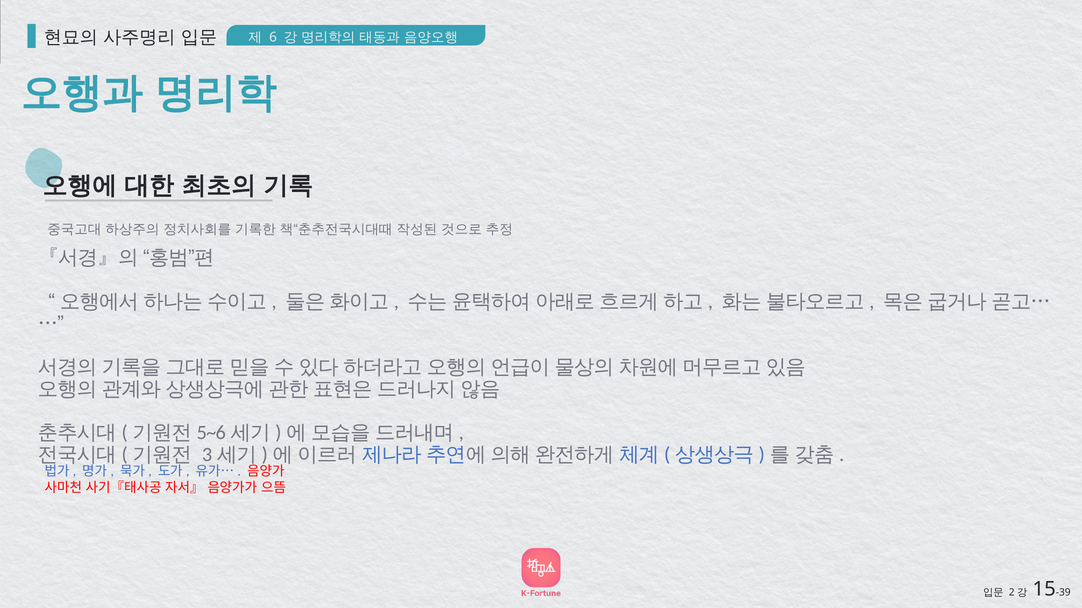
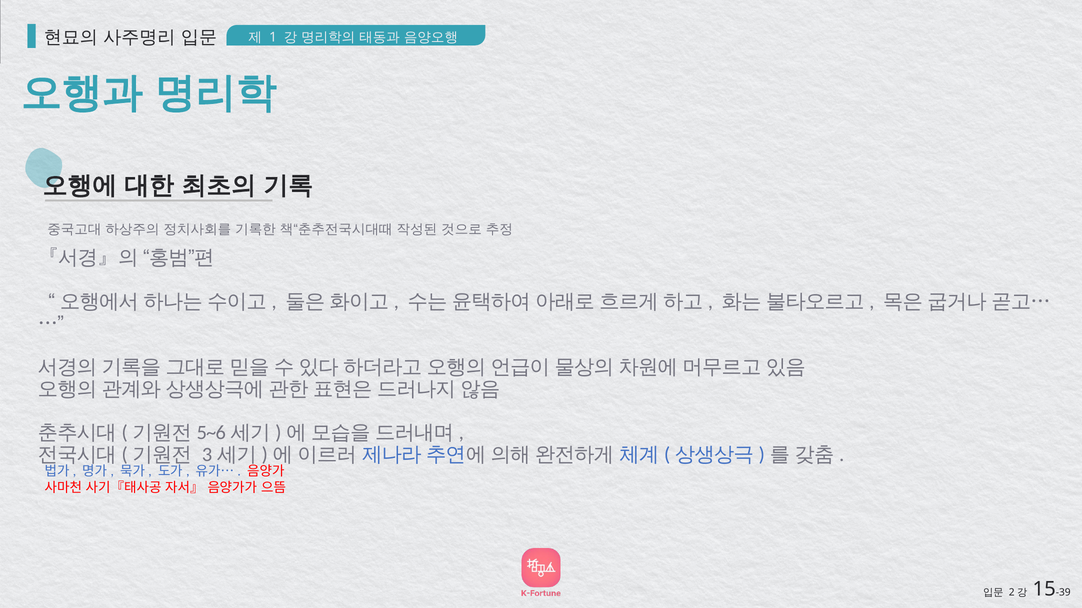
6: 6 -> 1
